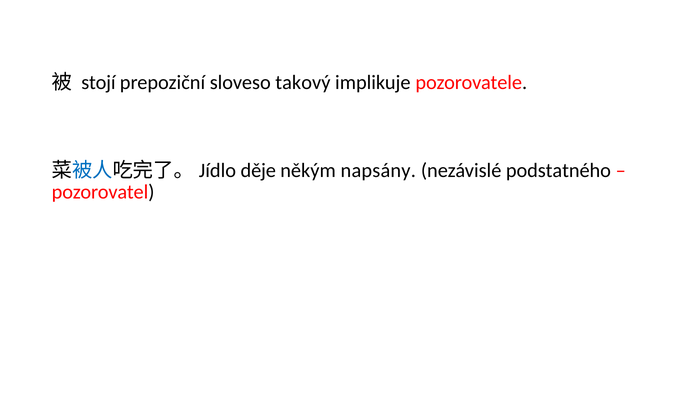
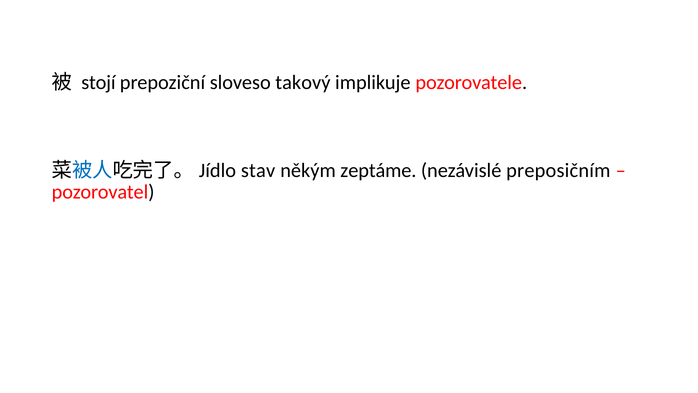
děje: děje -> stav
napsány: napsány -> zeptáme
podstatného: podstatného -> preposičním
